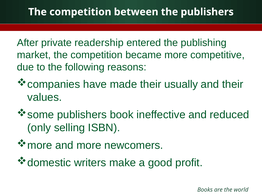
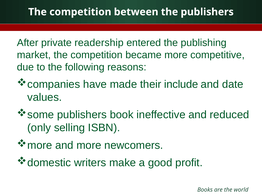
usually: usually -> include
and their: their -> date
